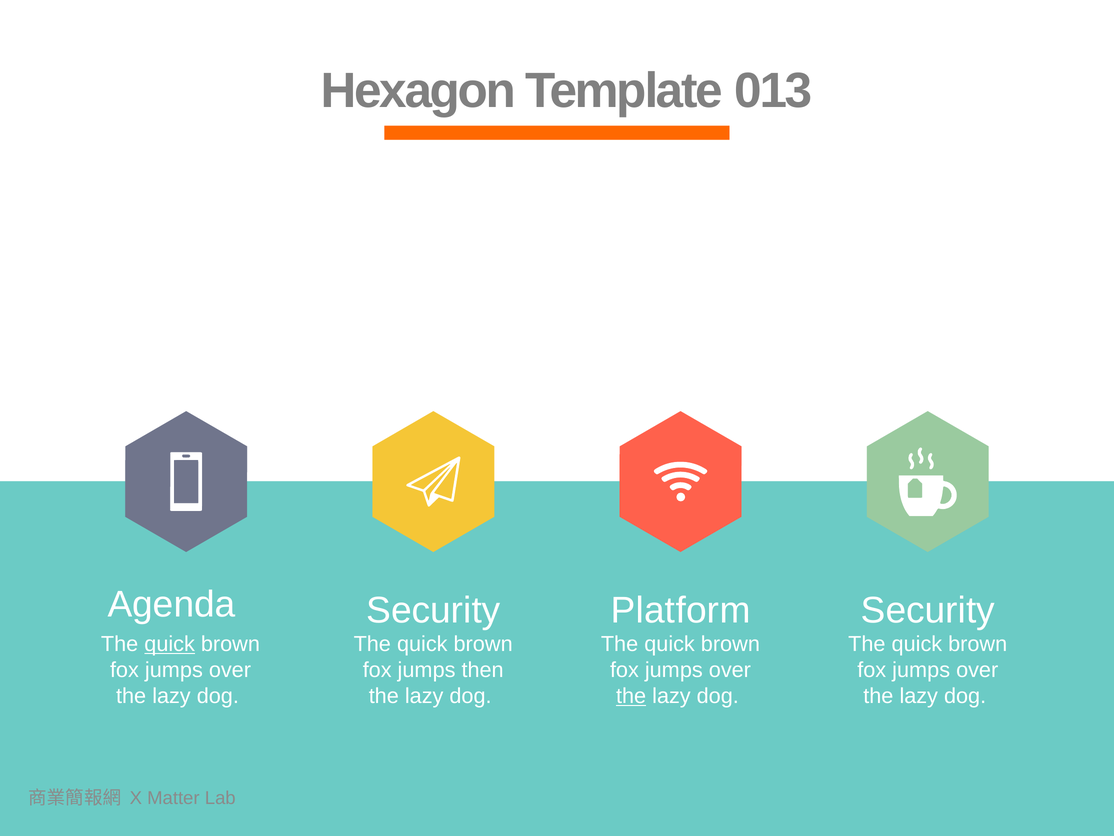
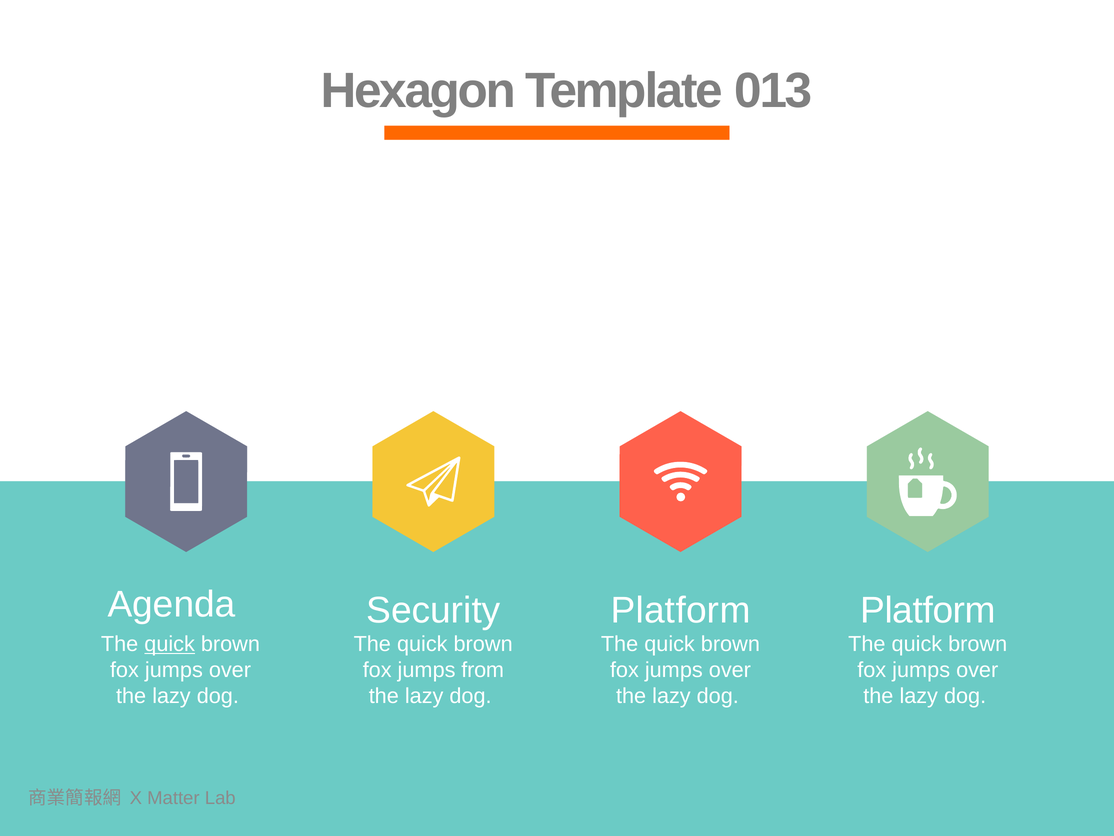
Agenda Security: Security -> Platform
then: then -> from
the at (631, 696) underline: present -> none
